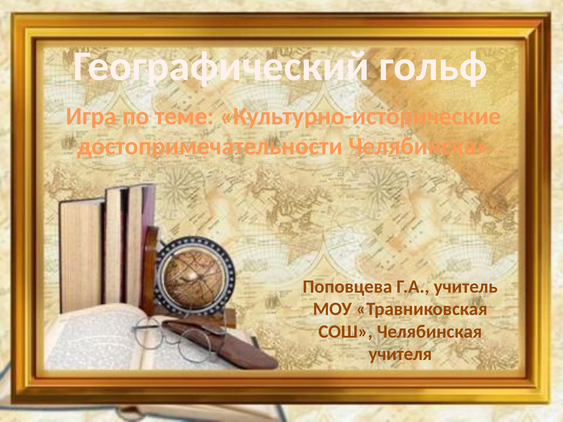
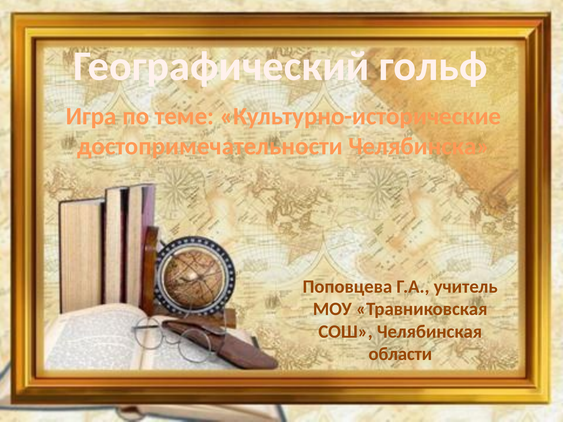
учителя: учителя -> области
